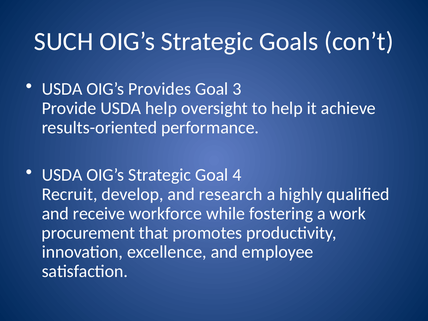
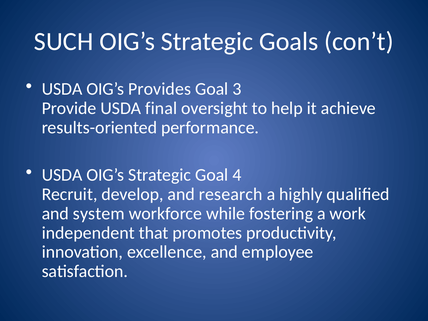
USDA help: help -> final
receive: receive -> system
procurement: procurement -> independent
